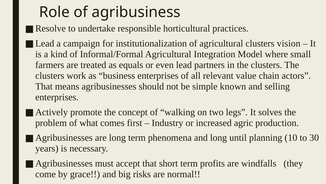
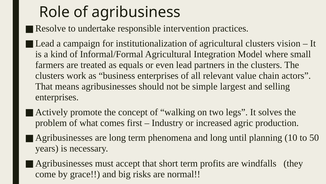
horticultural: horticultural -> intervention
known: known -> largest
30: 30 -> 50
